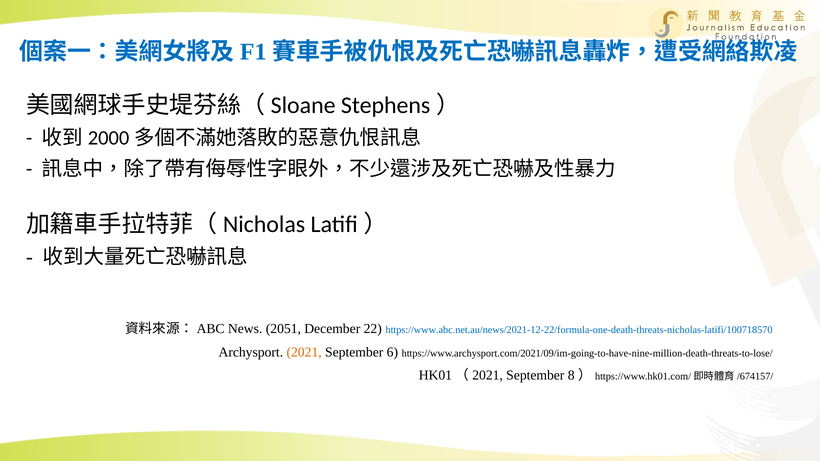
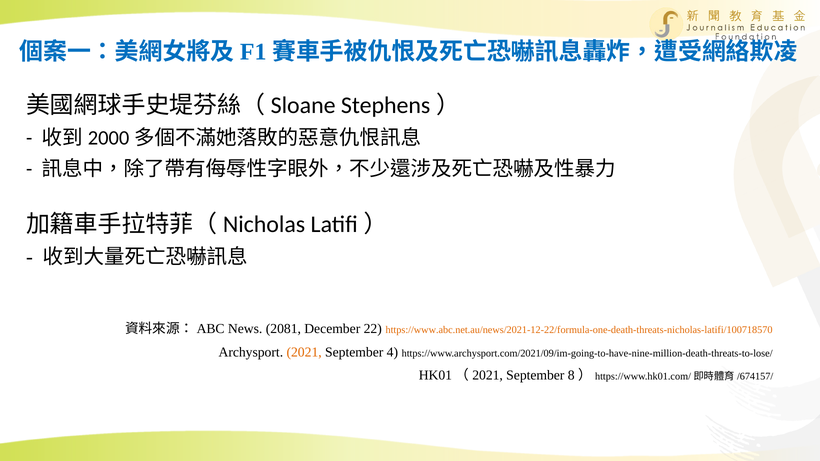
2051: 2051 -> 2081
https://www.abc.net.au/news/2021-12-22/formula-one-death-threats-nicholas-latifi/100718570 colour: blue -> orange
6: 6 -> 4
